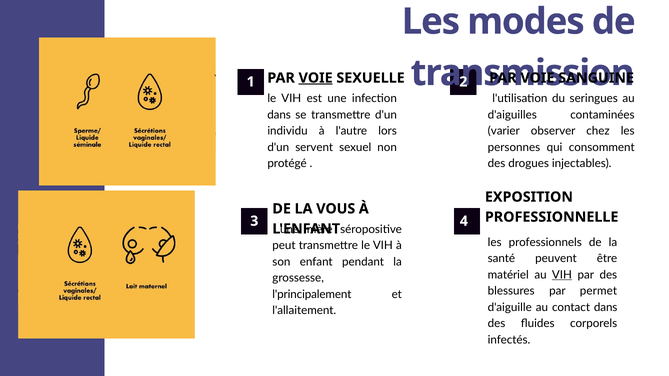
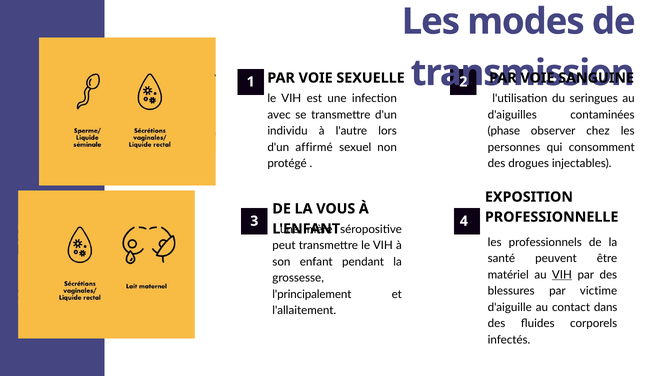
VOIE at (316, 78) underline: present -> none
dans at (279, 115): dans -> avec
varier: varier -> phase
servent: servent -> affirmé
permet: permet -> victime
